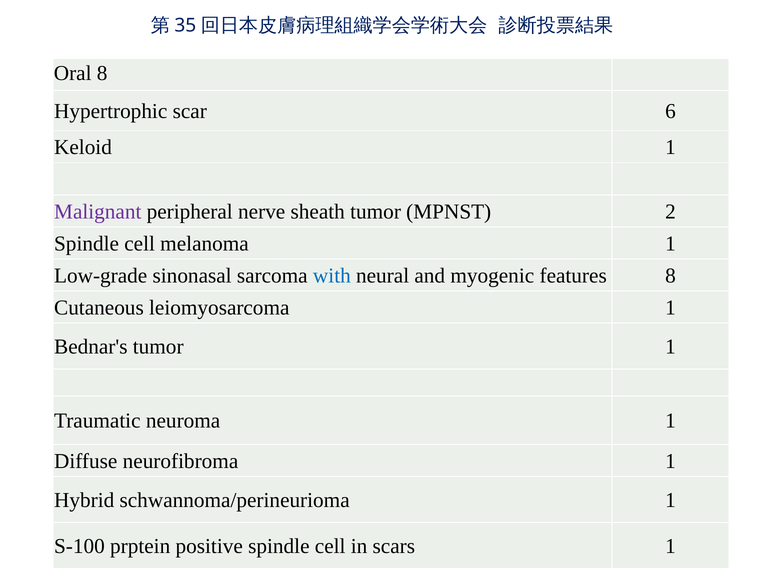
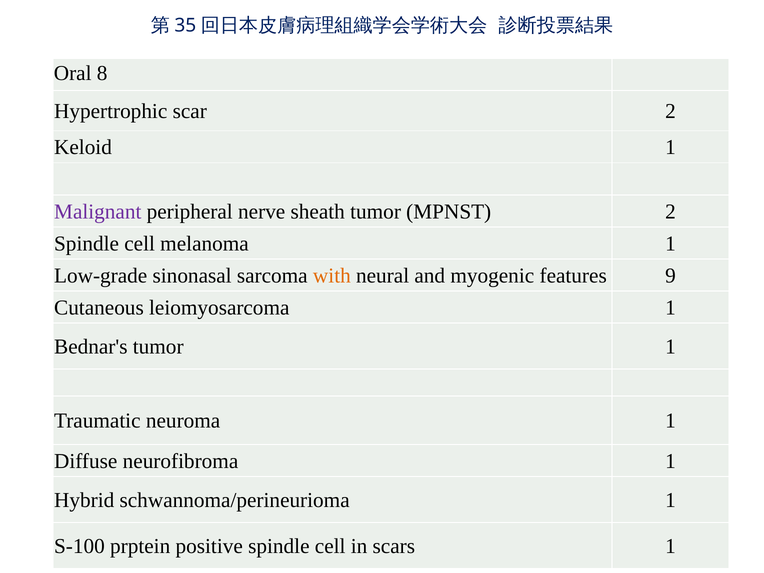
scar 6: 6 -> 2
with colour: blue -> orange
features 8: 8 -> 9
